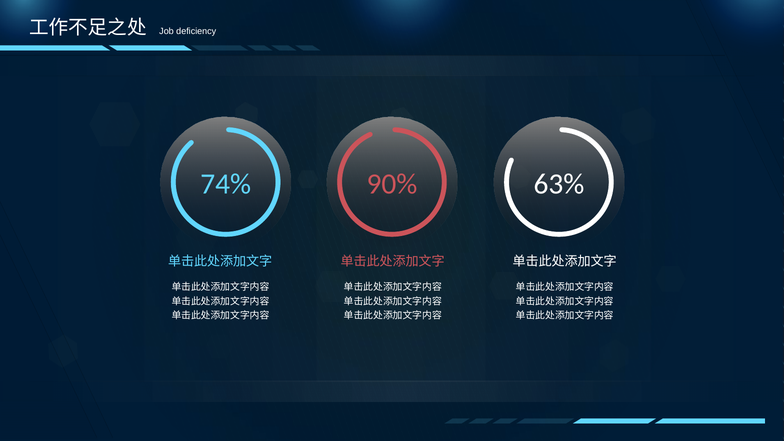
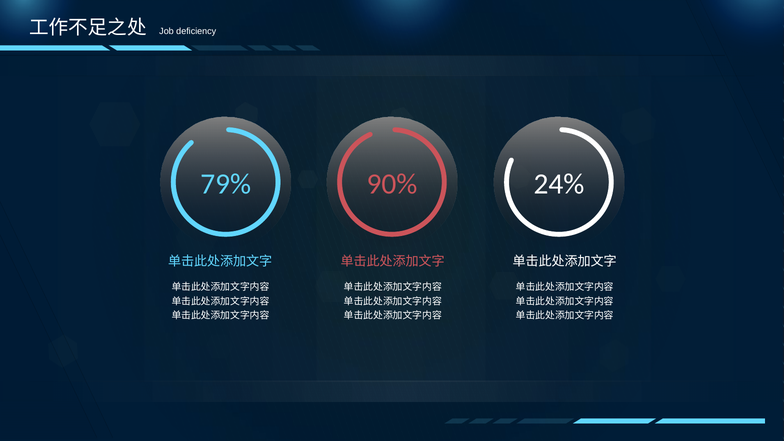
74%: 74% -> 79%
63%: 63% -> 24%
